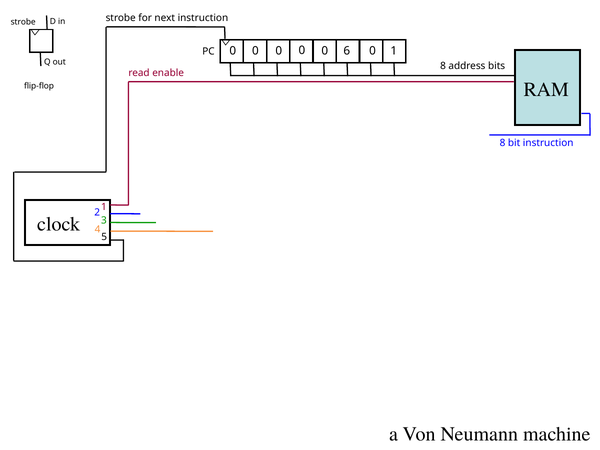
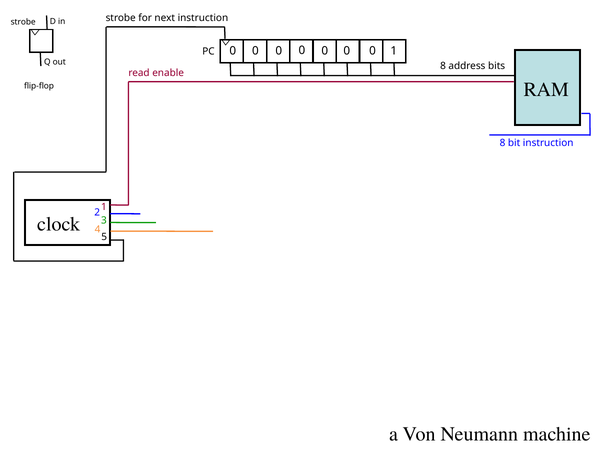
PC 6: 6 -> 0
